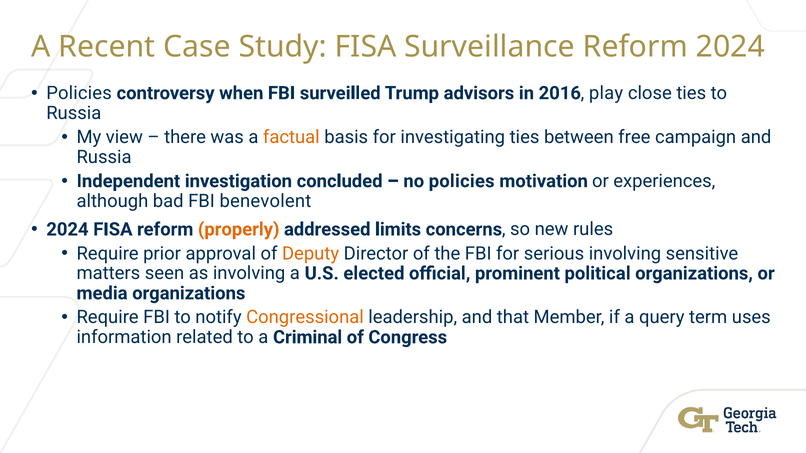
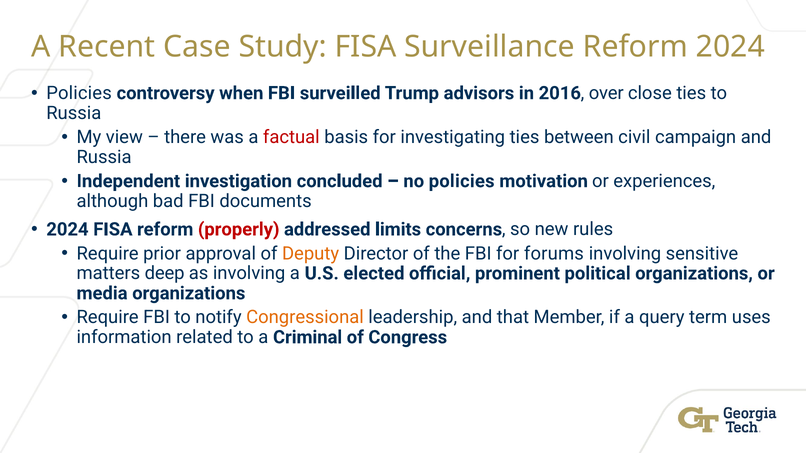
play: play -> over
factual colour: orange -> red
free: free -> civil
benevolent: benevolent -> documents
properly colour: orange -> red
serious: serious -> forums
seen: seen -> deep
